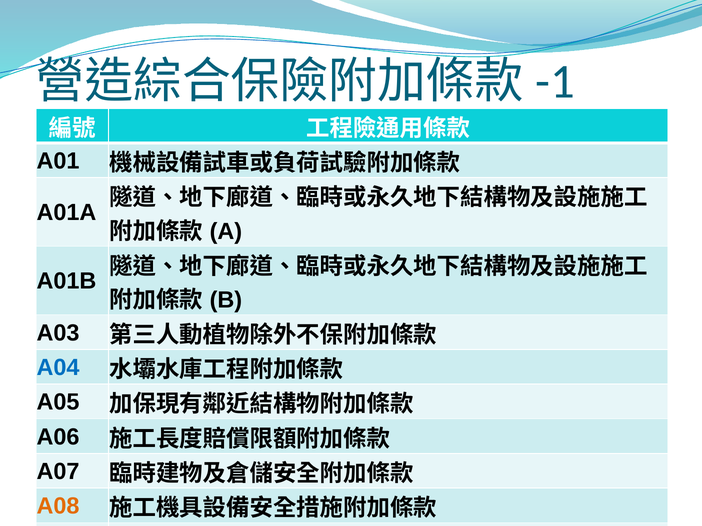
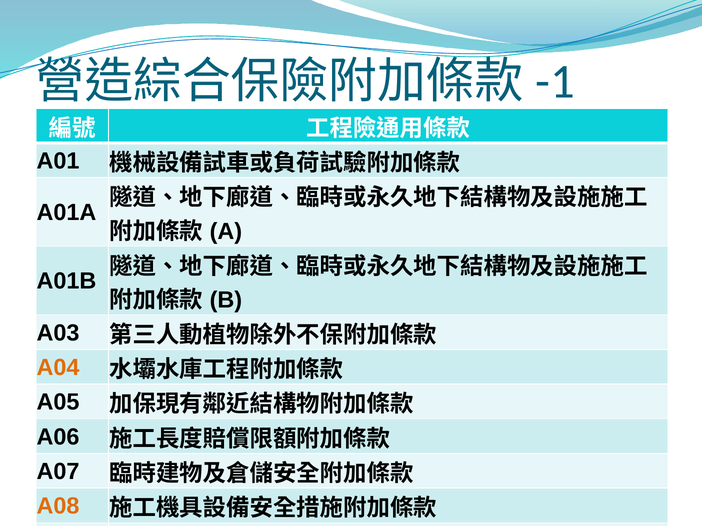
A04 colour: blue -> orange
